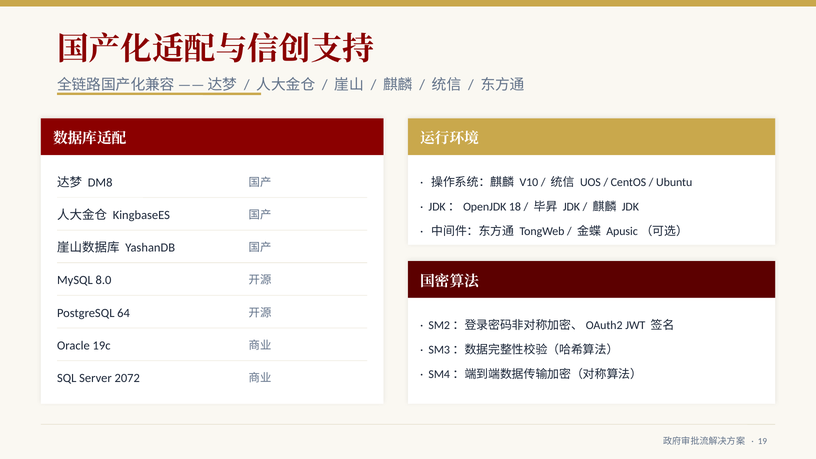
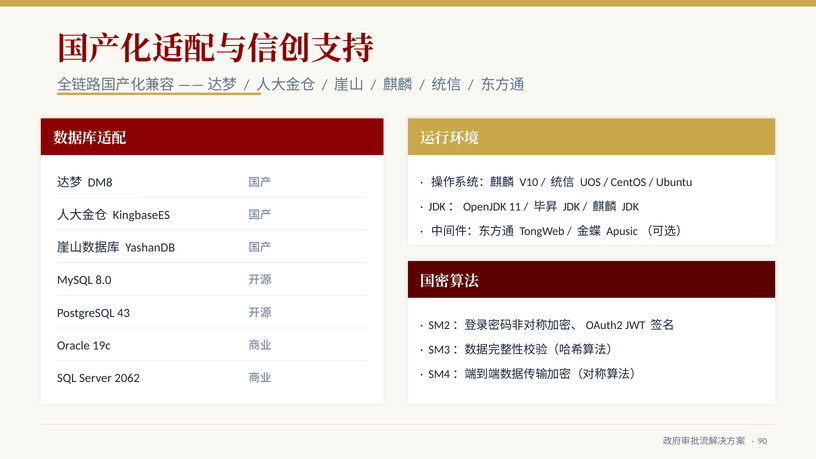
18: 18 -> 11
64: 64 -> 43
2072: 2072 -> 2062
19: 19 -> 90
